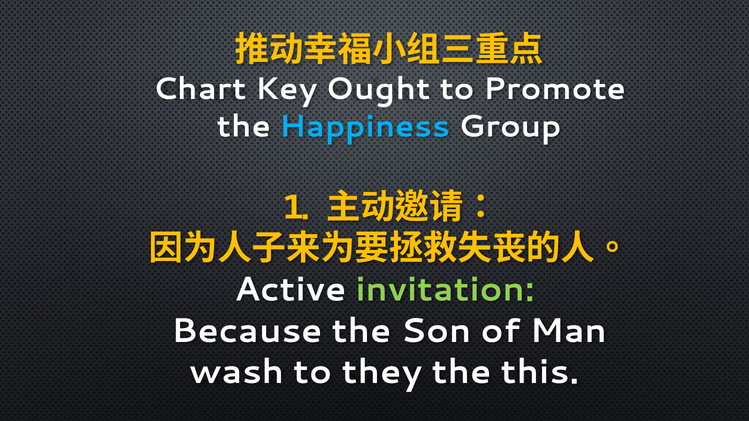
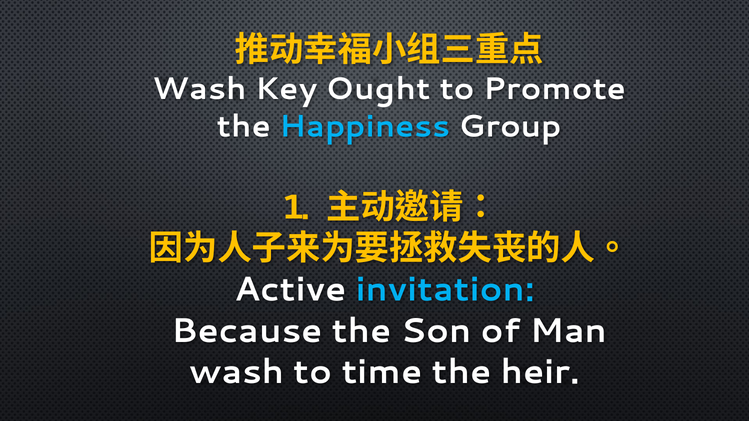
Chart at (199, 89): Chart -> Wash
invitation colour: light green -> light blue
they: they -> time
this: this -> heir
